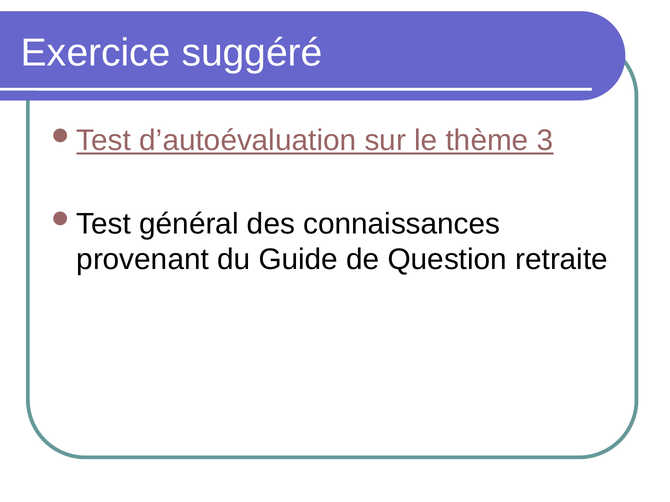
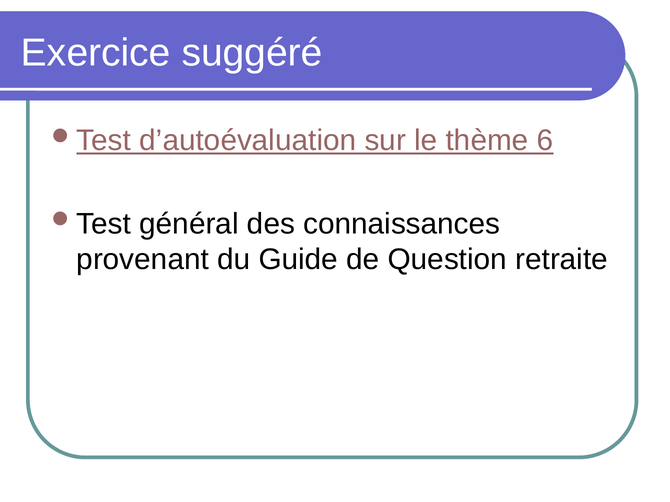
3: 3 -> 6
